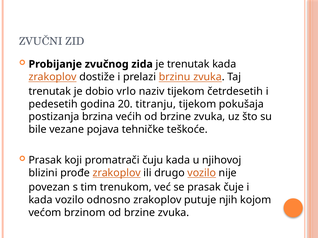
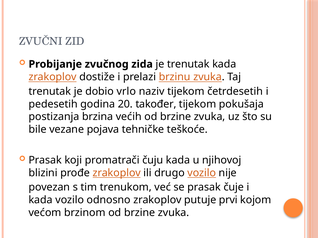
titranju: titranju -> također
njih: njih -> prvi
